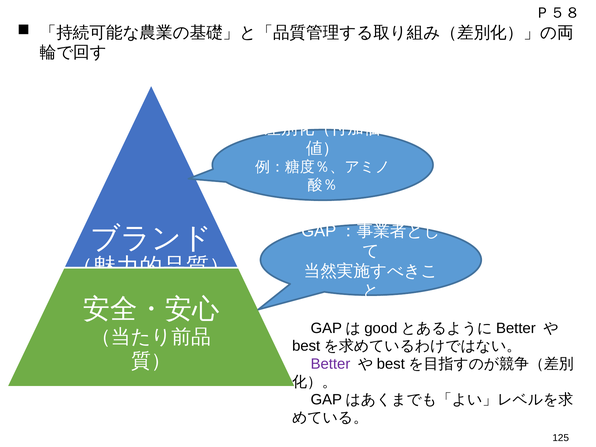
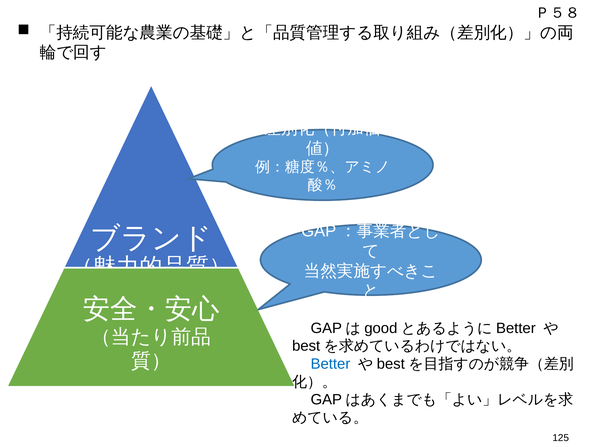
Better colour: purple -> blue
